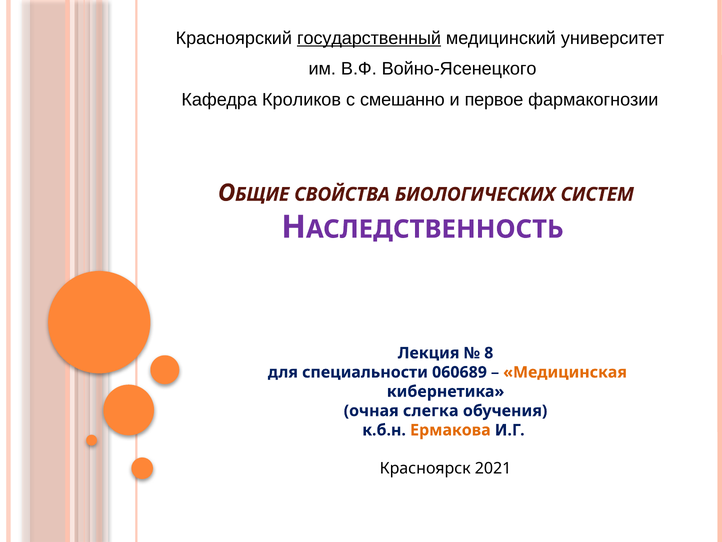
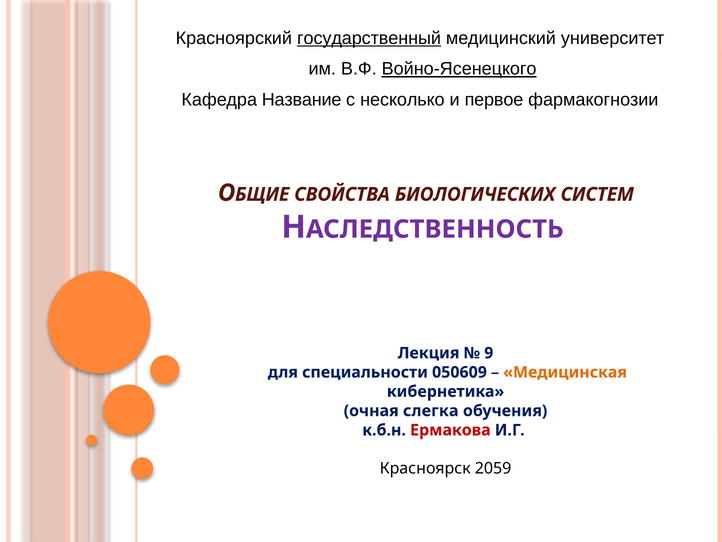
Войно-Ясенецкого underline: none -> present
Кроликов: Кроликов -> Название
смешанно: смешанно -> несколько
8: 8 -> 9
060689: 060689 -> 050609
Ермакова colour: orange -> red
2021: 2021 -> 2059
